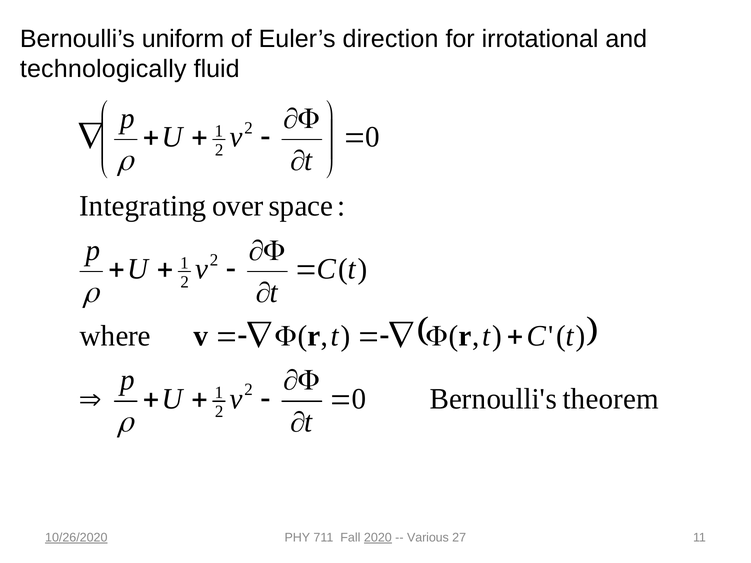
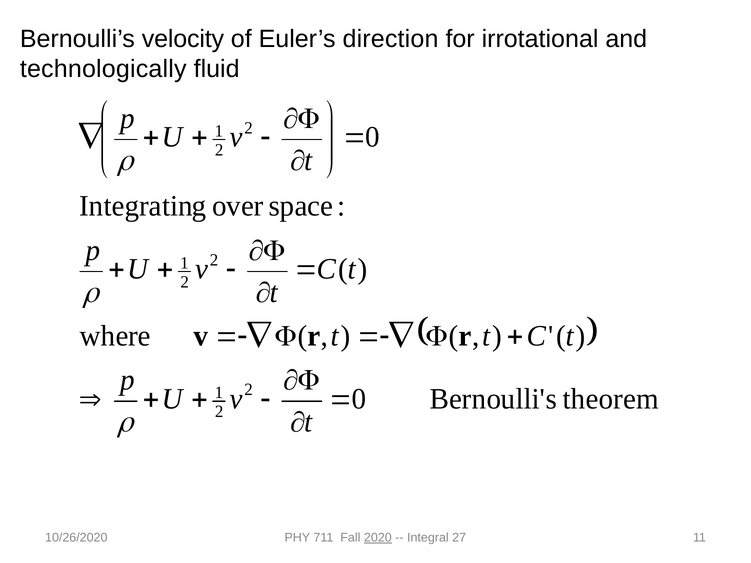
uniform: uniform -> velocity
10/26/2020 underline: present -> none
Various: Various -> Integral
